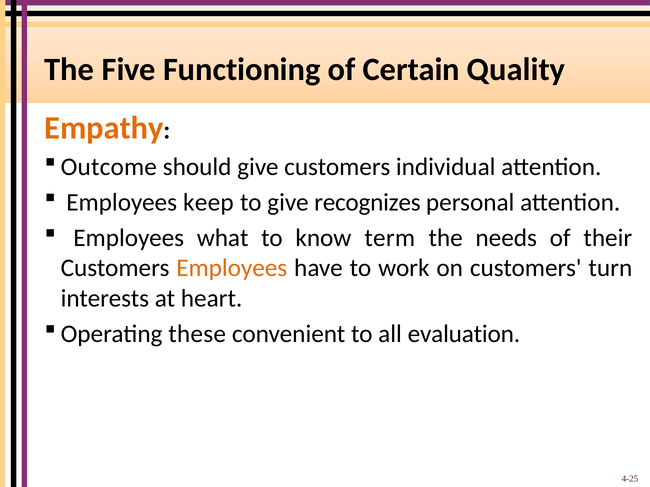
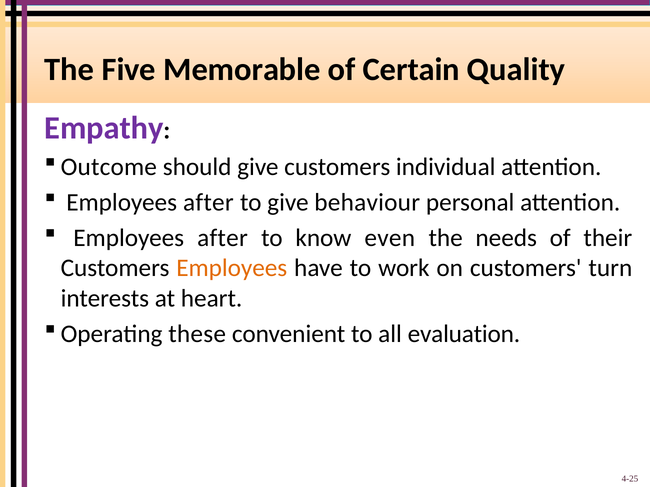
Functioning: Functioning -> Memorable
Empathy colour: orange -> purple
keep at (208, 203): keep -> after
recognizes: recognizes -> behaviour
what at (223, 238): what -> after
term: term -> even
